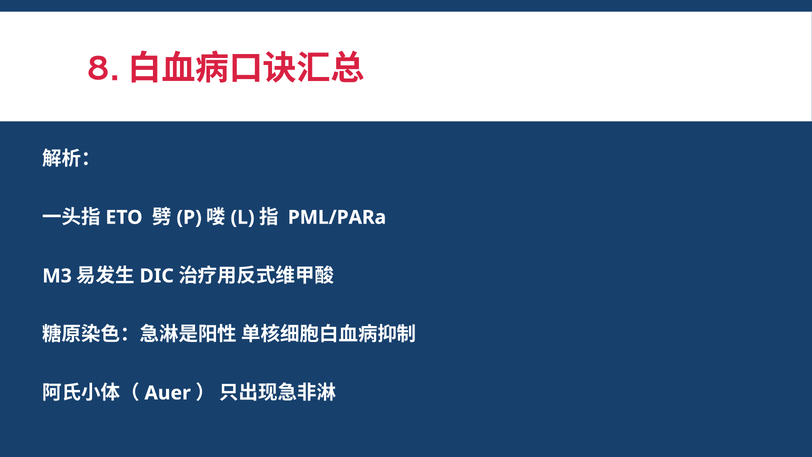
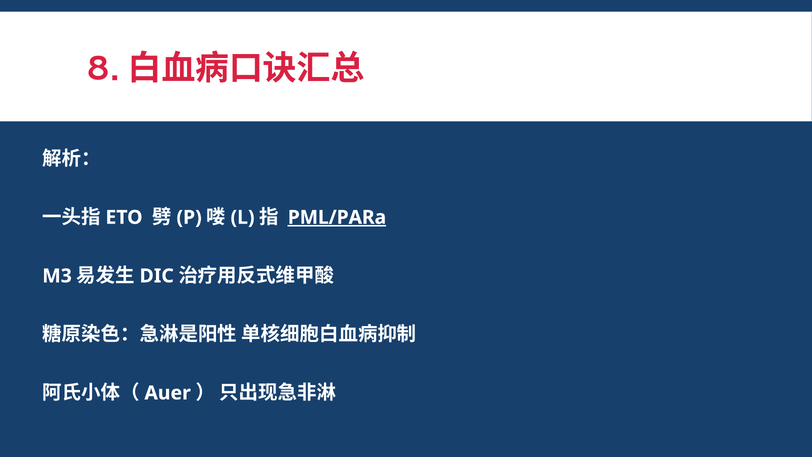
PML/PARa underline: none -> present
